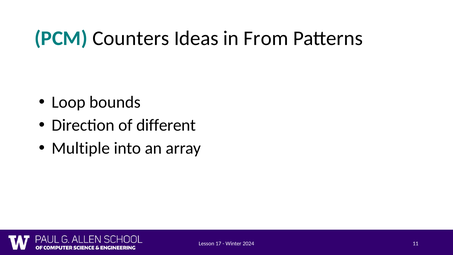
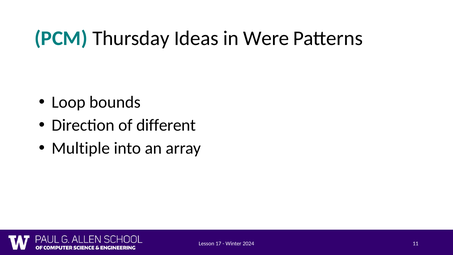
Counters: Counters -> Thursday
From: From -> Were
